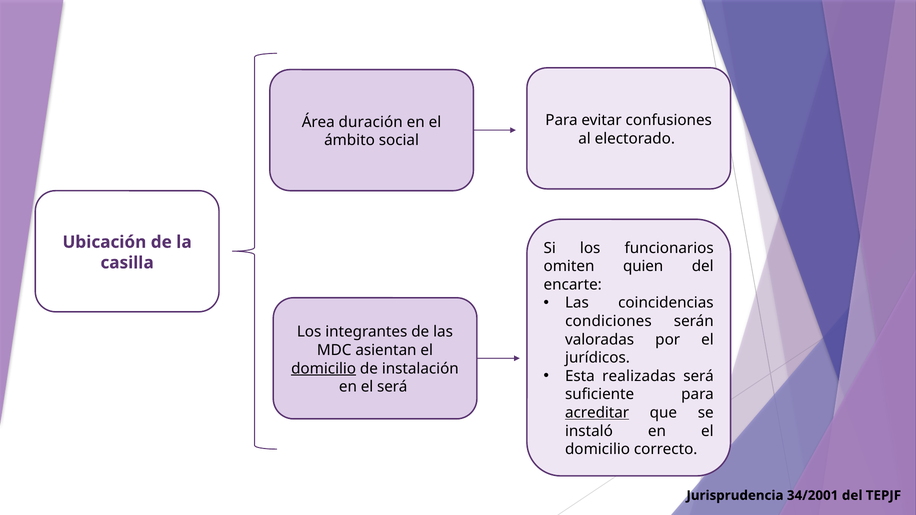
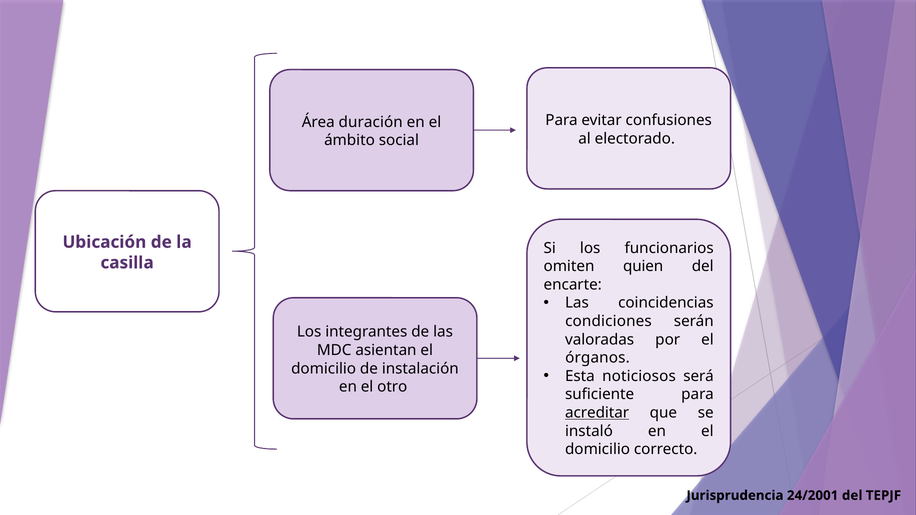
jurídicos: jurídicos -> órganos
domicilio at (324, 369) underline: present -> none
realizadas: realizadas -> noticiosos
el será: será -> otro
34/2001: 34/2001 -> 24/2001
